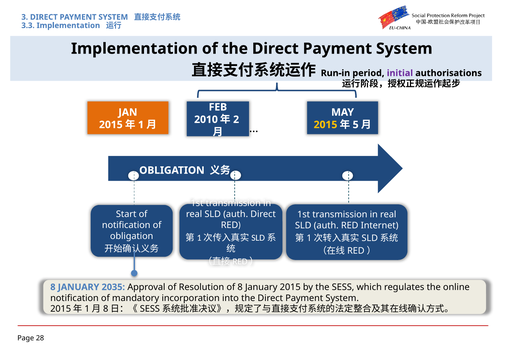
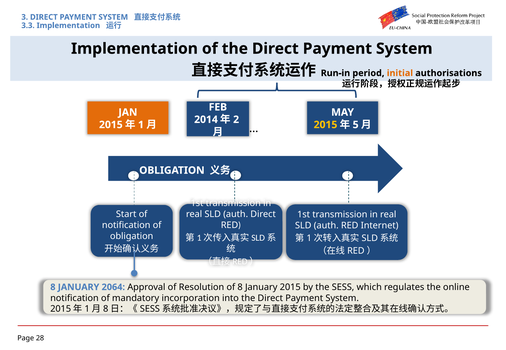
initial colour: purple -> orange
2010: 2010 -> 2014
2035: 2035 -> 2064
